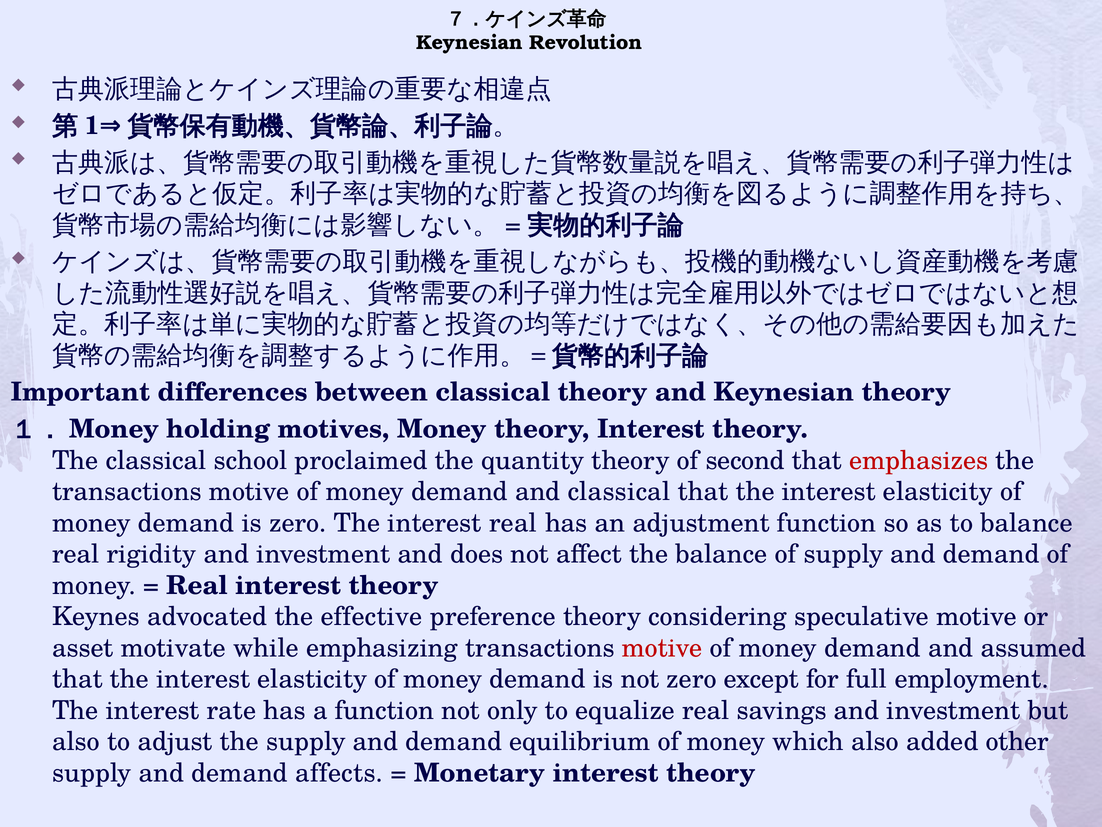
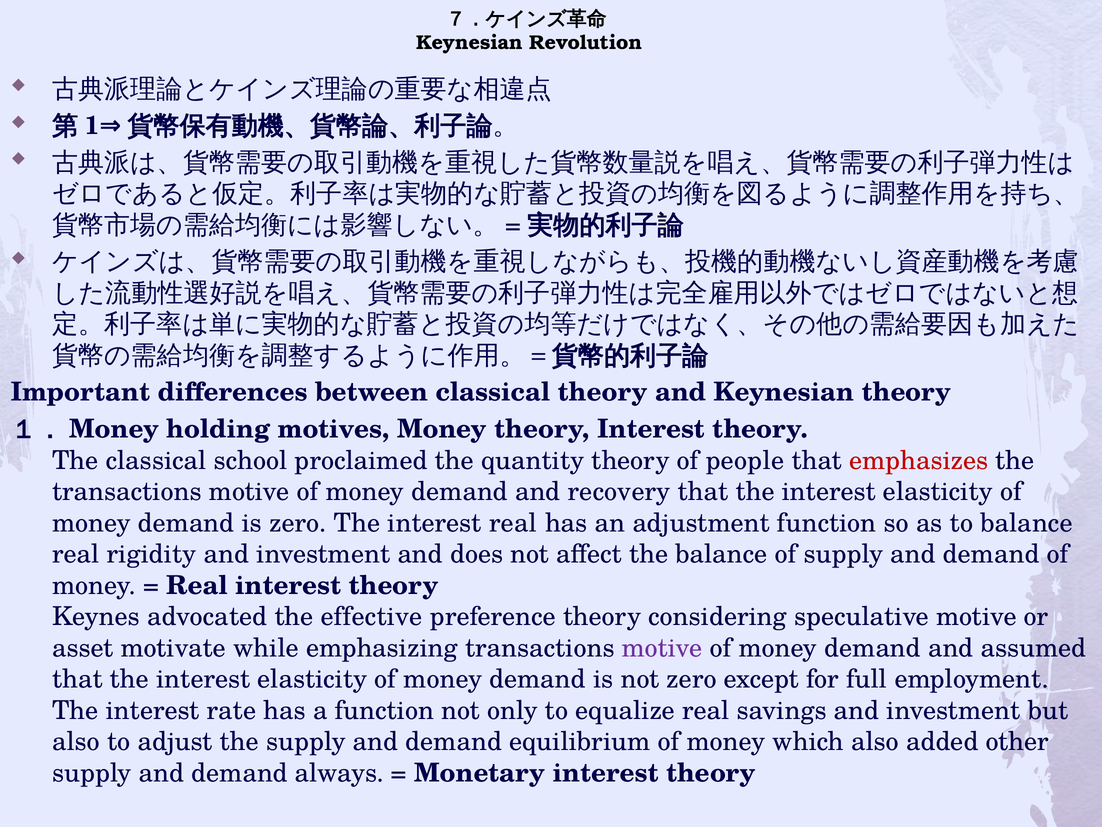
second: second -> people
and classical: classical -> recovery
motive at (662, 648) colour: red -> purple
affects: affects -> always
